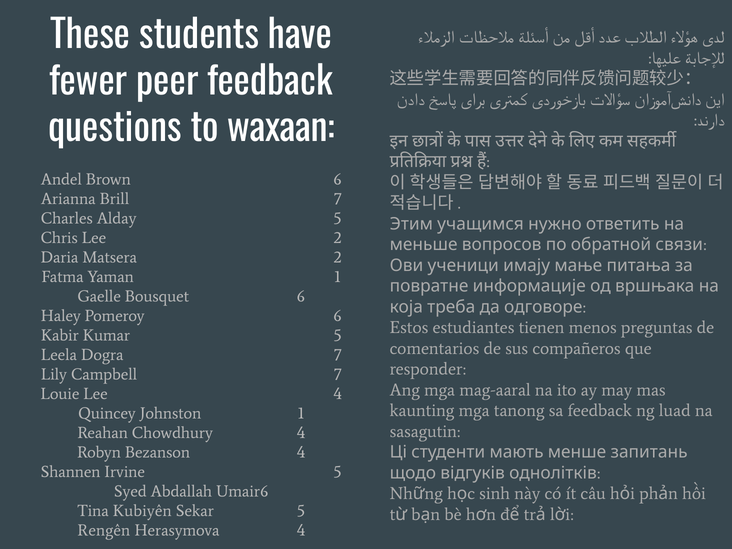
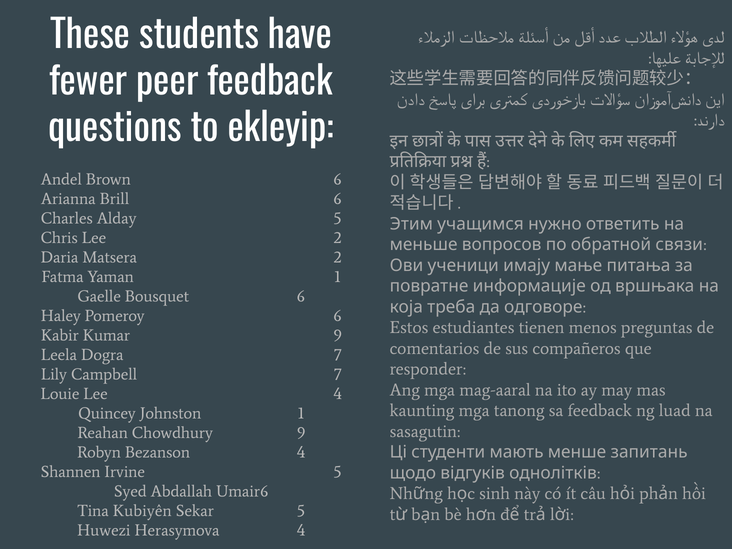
waxaan: waxaan -> ekleyip
Brill 7: 7 -> 6
Kumar 5: 5 -> 9
Chowdhury 4: 4 -> 9
Rengên: Rengên -> Huwezi
